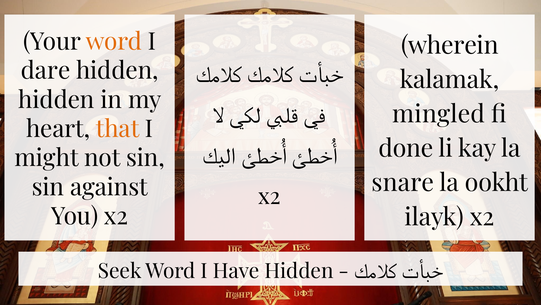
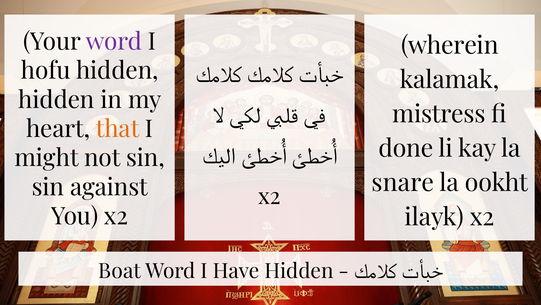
word at (114, 42) colour: orange -> purple
dare: dare -> hofu
mingled: mingled -> mistress
Seek: Seek -> Boat
